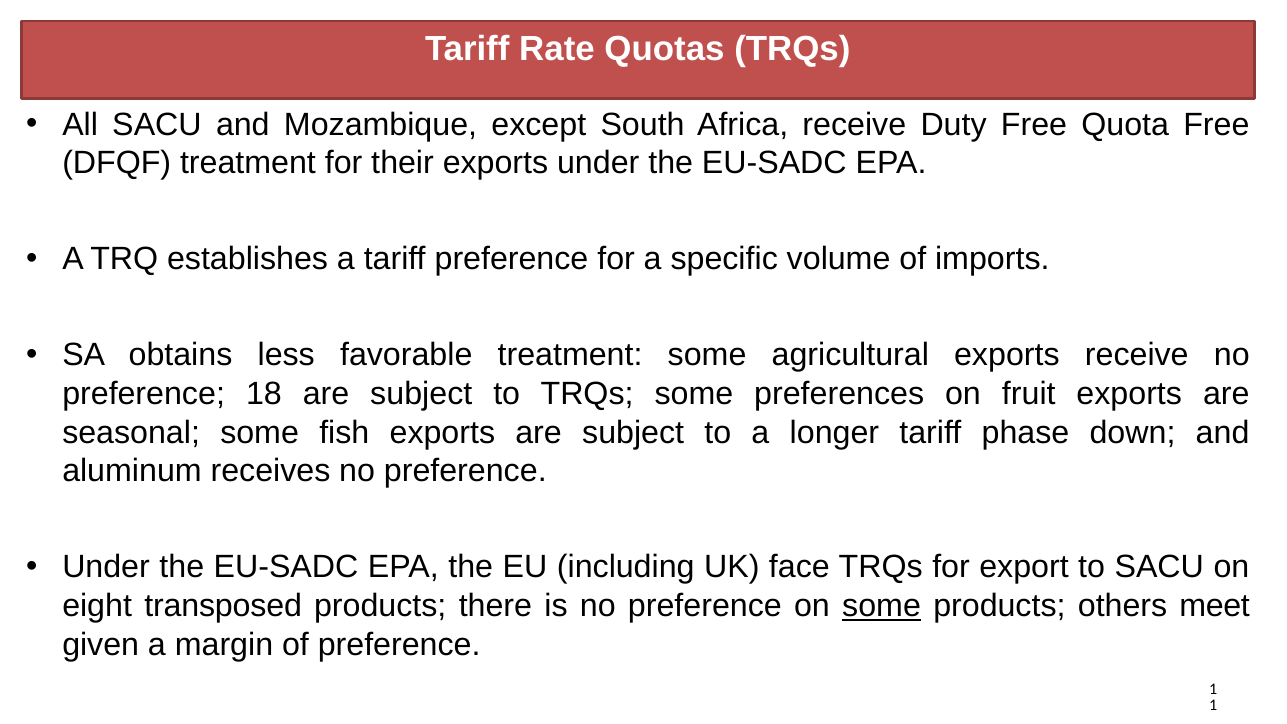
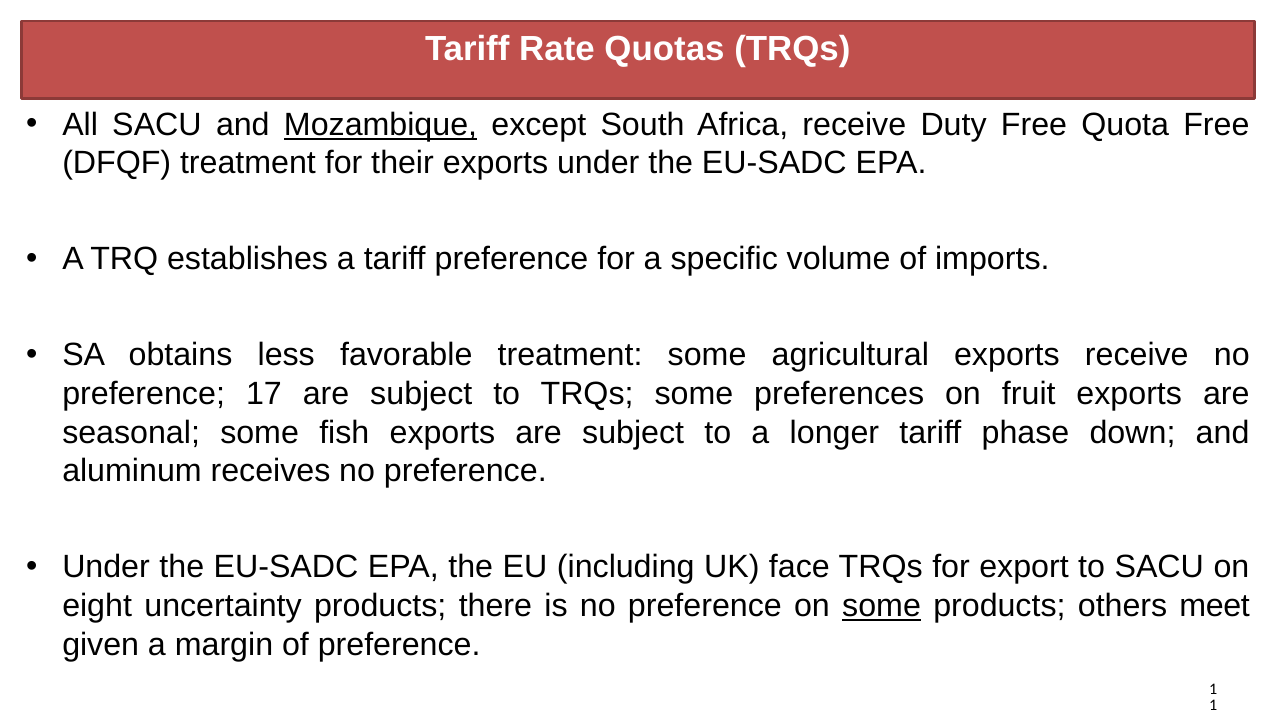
Mozambique underline: none -> present
18: 18 -> 17
transposed: transposed -> uncertainty
